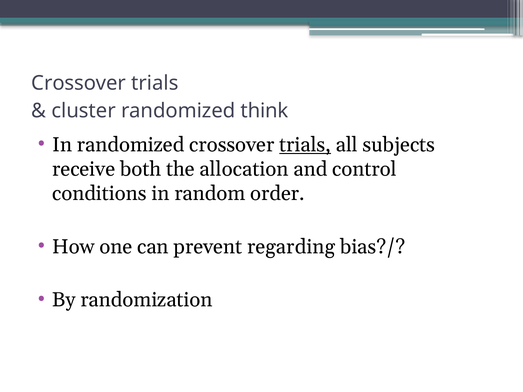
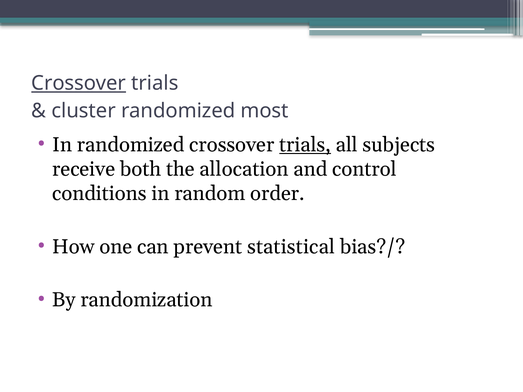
Crossover at (79, 83) underline: none -> present
think: think -> most
regarding: regarding -> statistical
